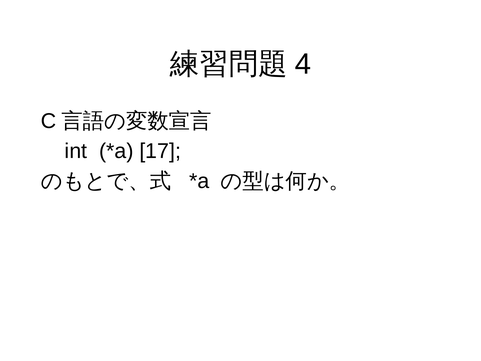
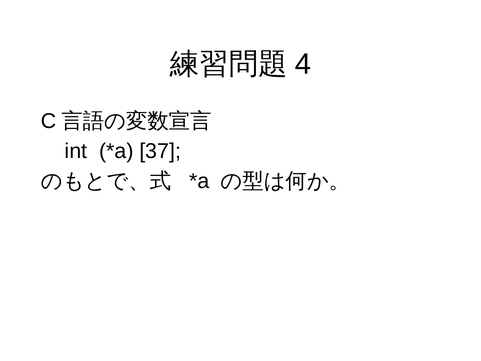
17: 17 -> 37
